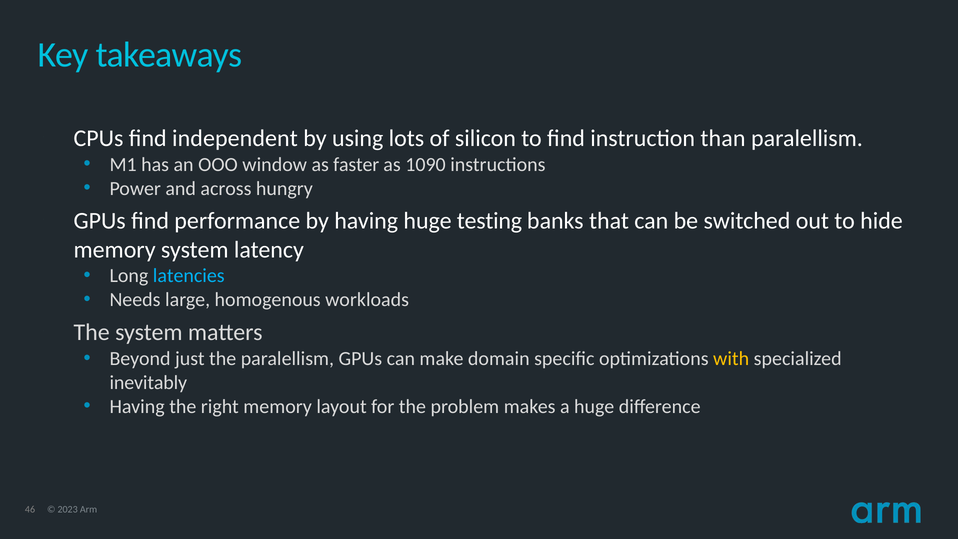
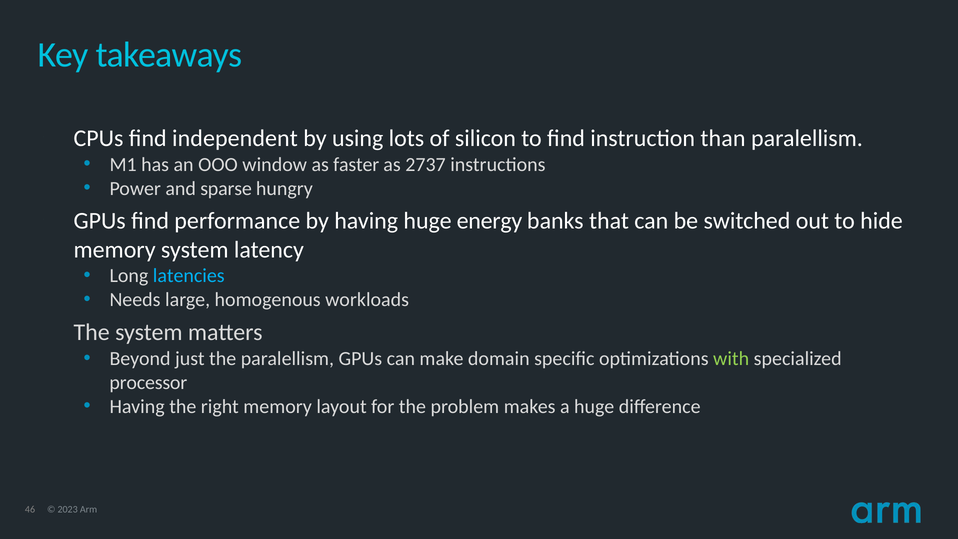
1090: 1090 -> 2737
across: across -> sparse
testing: testing -> energy
with colour: yellow -> light green
inevitably: inevitably -> processor
